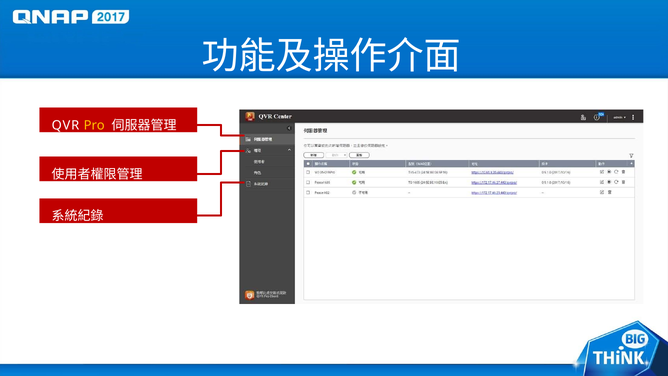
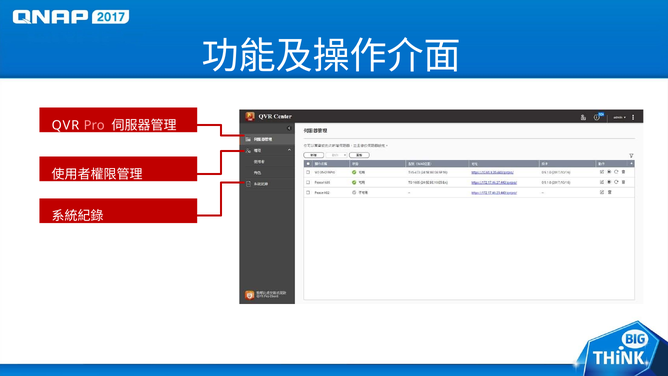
Pro colour: yellow -> pink
